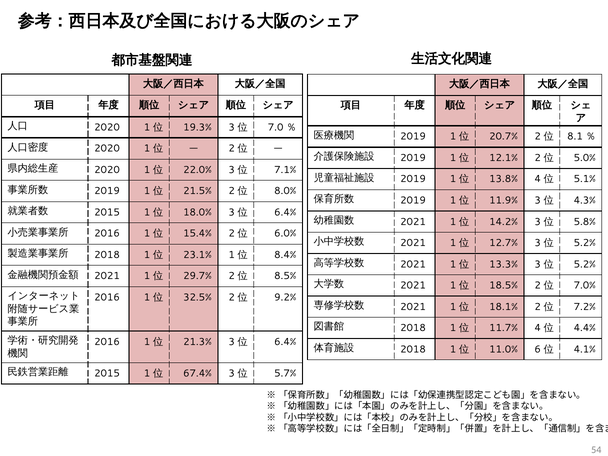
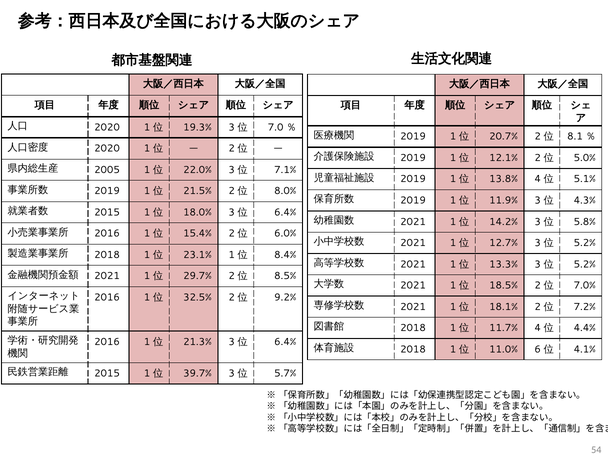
2020 at (107, 170): 2020 -> 2005
67.4%: 67.4% -> 39.7%
